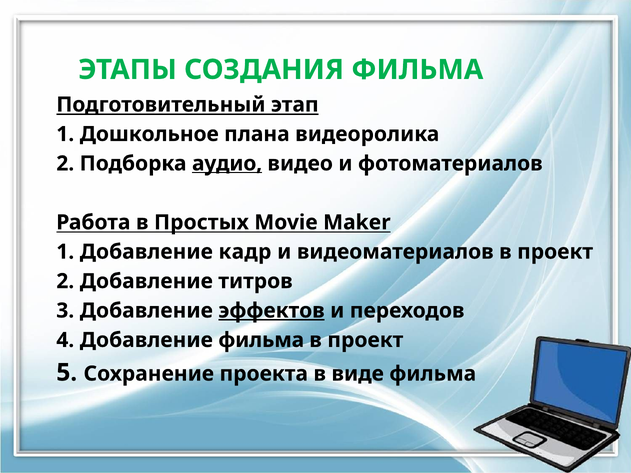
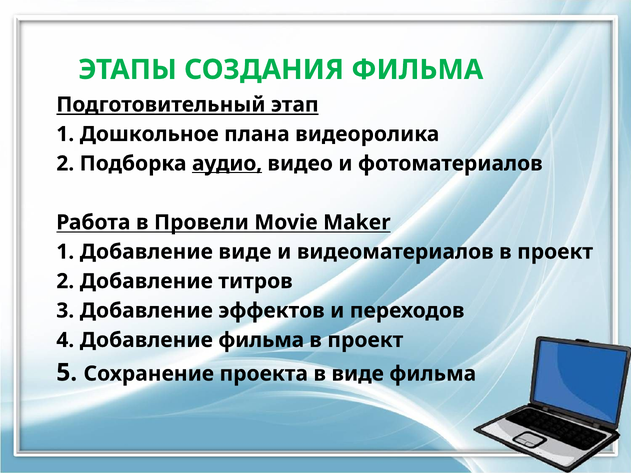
Простых: Простых -> Провели
Добавление кадр: кадр -> виде
эффектов underline: present -> none
